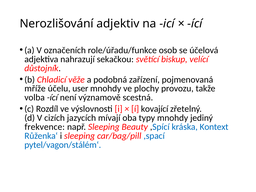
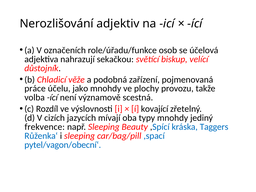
mříže: mříže -> práce
user: user -> jako
Kontext: Kontext -> Taggers
pytel/vagon/stálém‘: pytel/vagon/stálém‘ -> pytel/vagon/obecní‘
